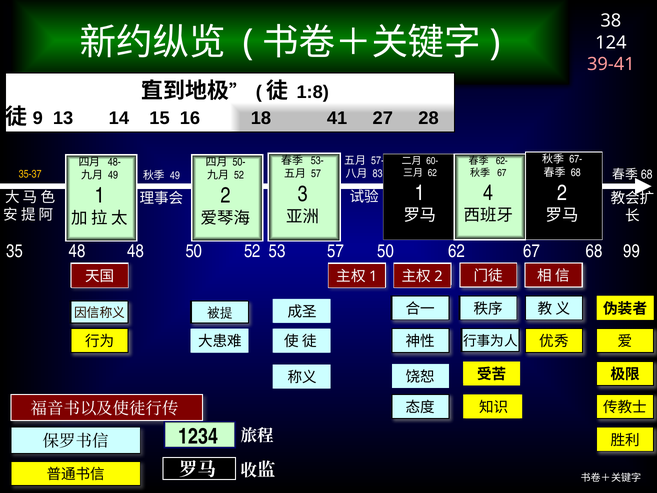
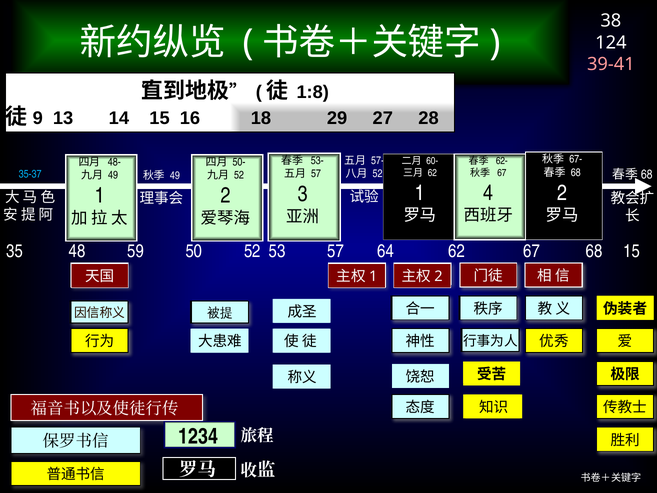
41: 41 -> 29
83 at (378, 174): 83 -> 52
35-37 colour: yellow -> light blue
48 48: 48 -> 59
57 50: 50 -> 64
68 99: 99 -> 15
